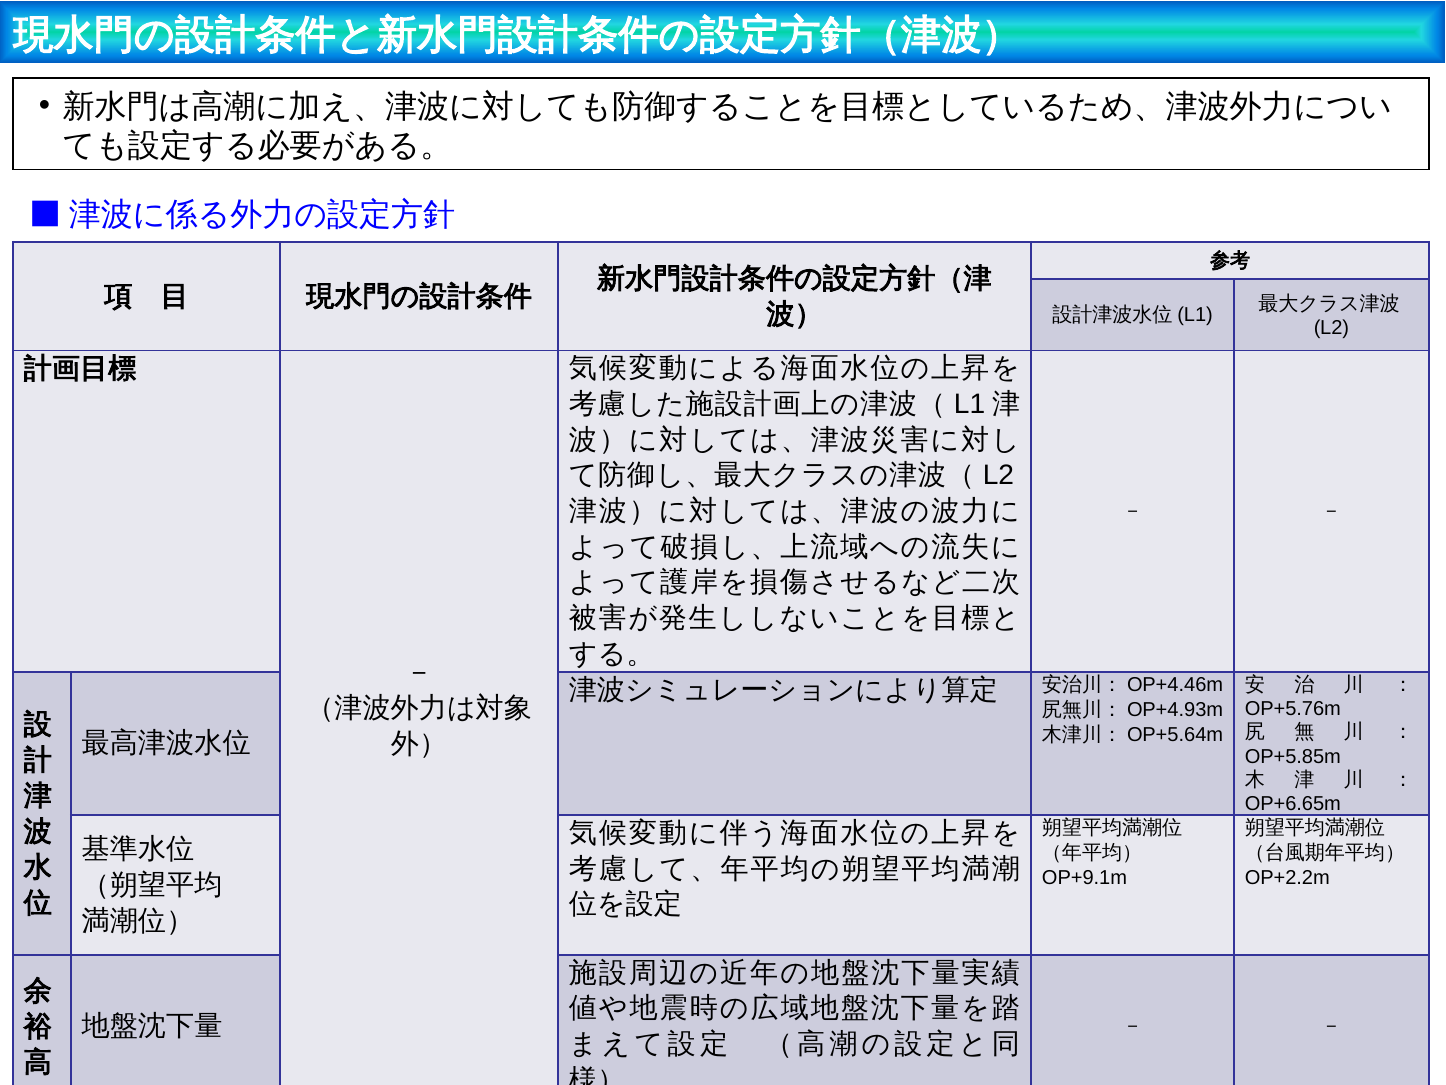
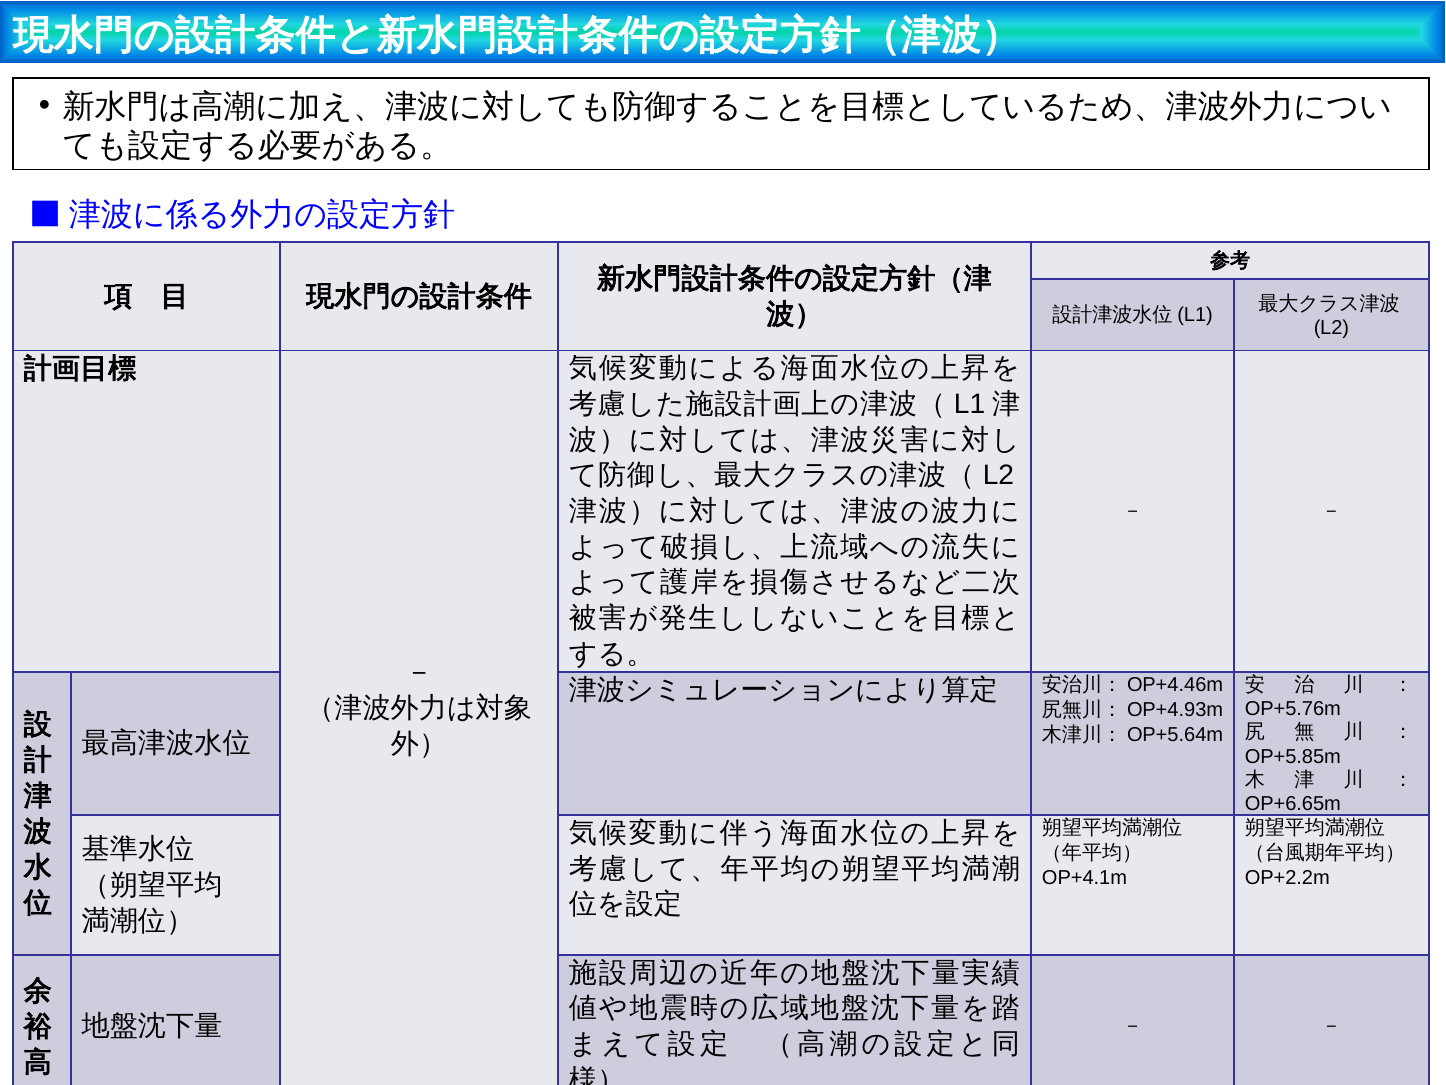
OP+9.1m: OP+9.1m -> OP+4.1m
